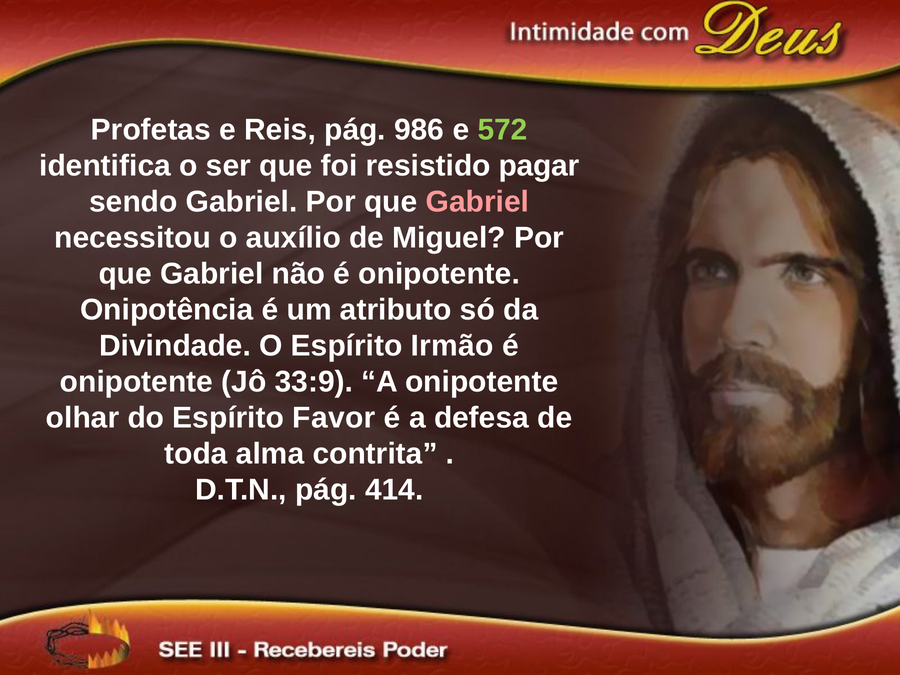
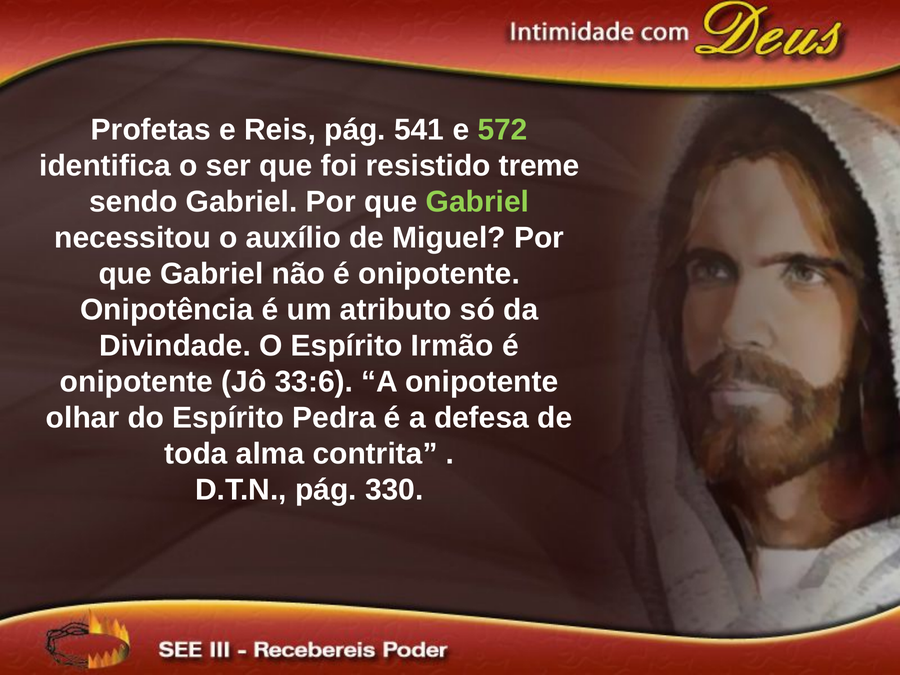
986: 986 -> 541
pagar: pagar -> treme
Gabriel at (477, 202) colour: pink -> light green
33:9: 33:9 -> 33:6
Favor: Favor -> Pedra
414: 414 -> 330
